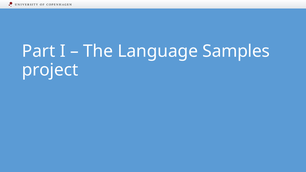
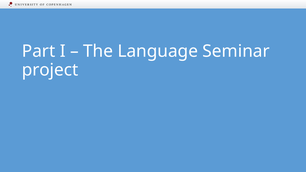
Samples: Samples -> Seminar
